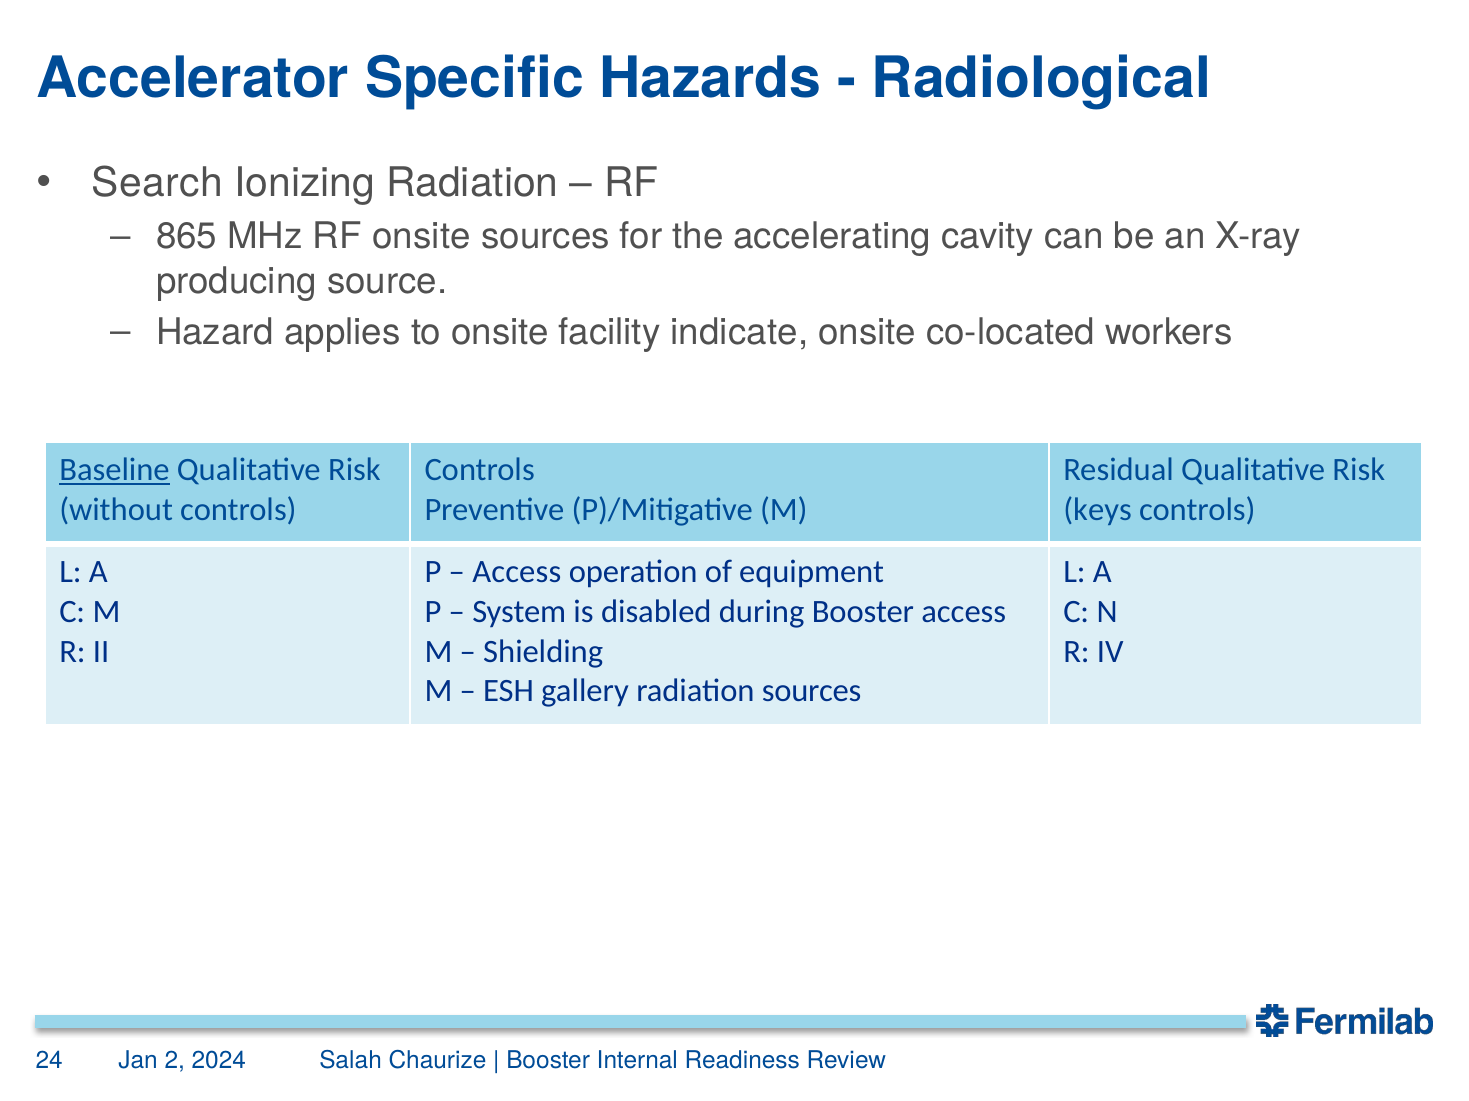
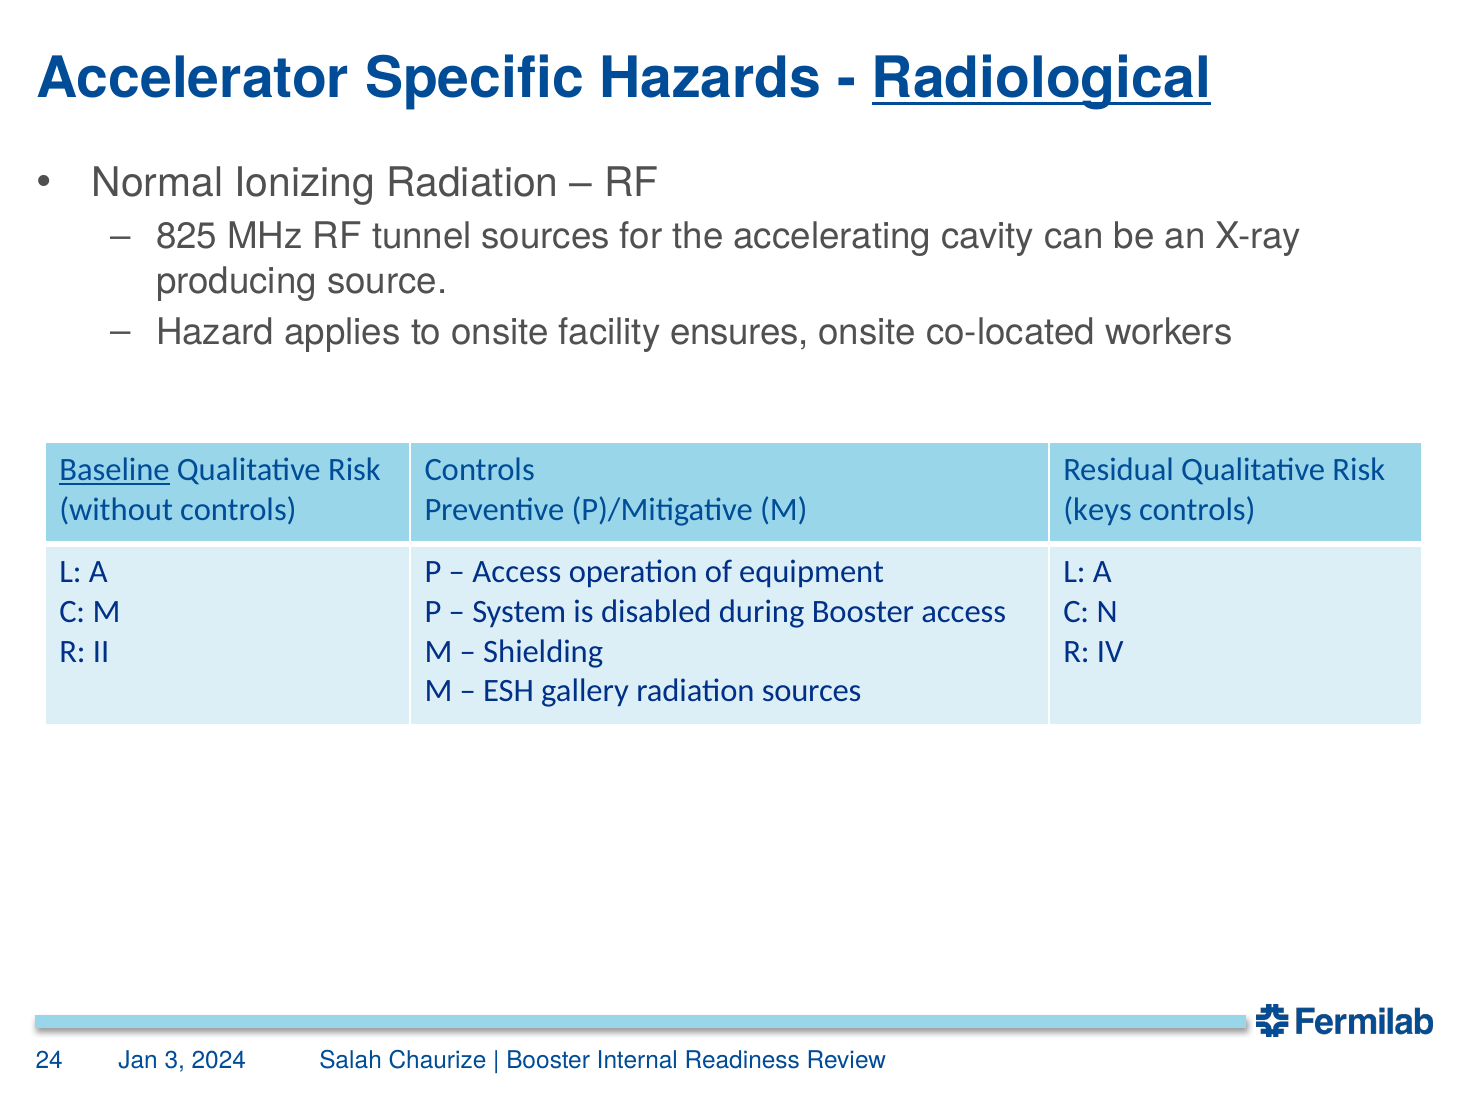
Radiological underline: none -> present
Search: Search -> Normal
865: 865 -> 825
RF onsite: onsite -> tunnel
indicate: indicate -> ensures
2: 2 -> 3
